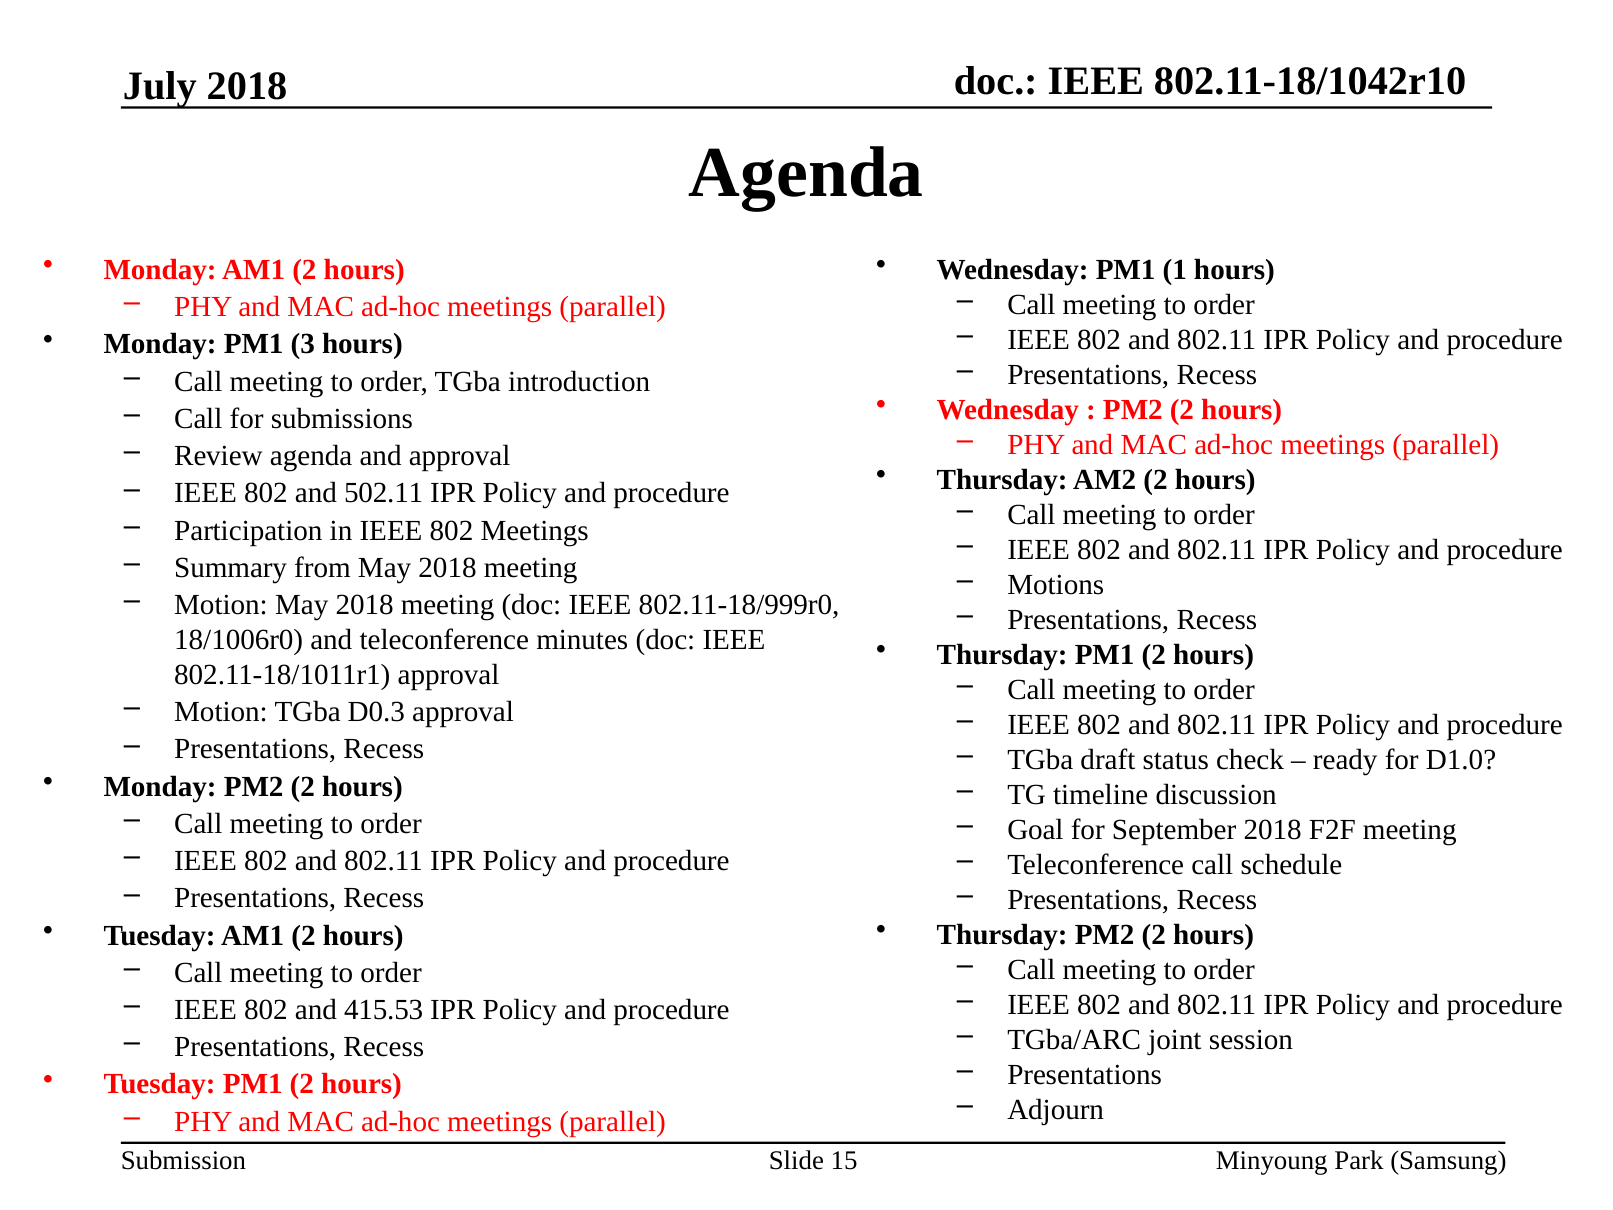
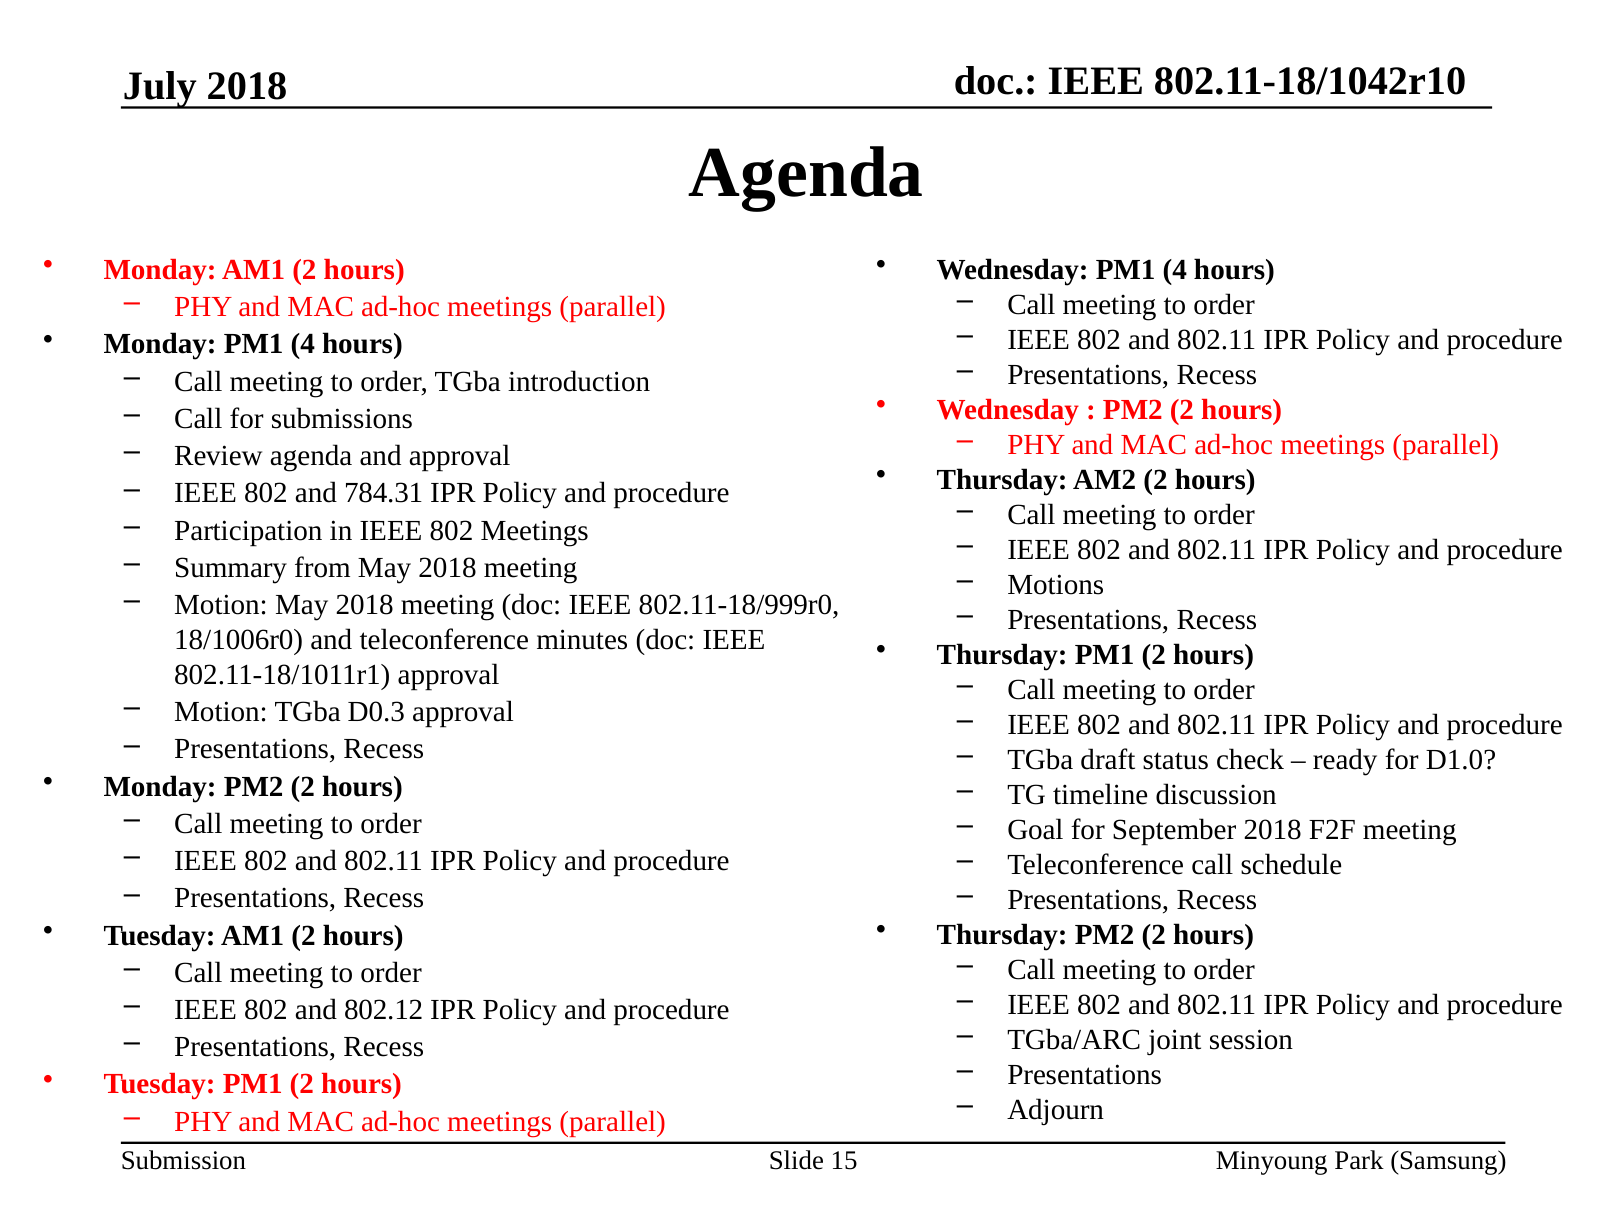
Wednesday PM1 1: 1 -> 4
Monday PM1 3: 3 -> 4
502.11: 502.11 -> 784.31
415.53: 415.53 -> 802.12
